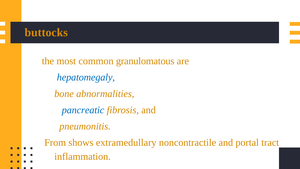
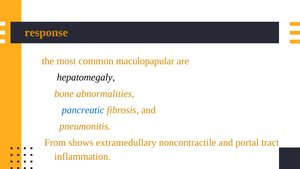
buttocks: buttocks -> response
granulomatous: granulomatous -> maculopapular
hepatomegaly colour: blue -> black
